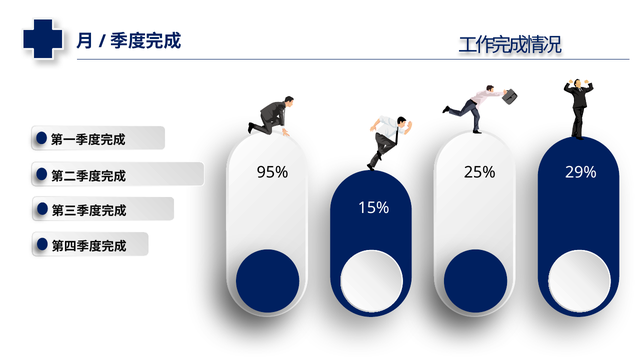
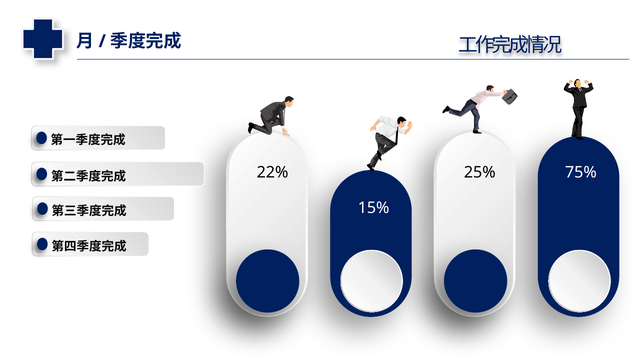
95%: 95% -> 22%
29%: 29% -> 75%
